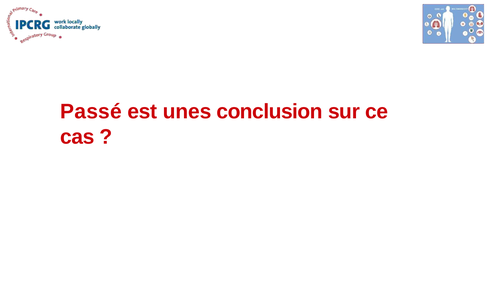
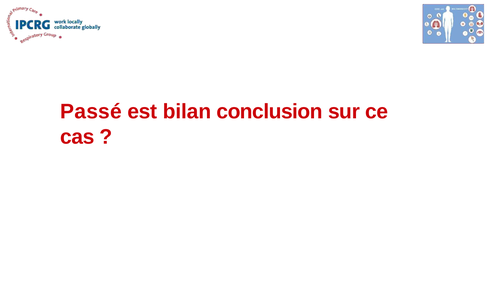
unes: unes -> bilan
